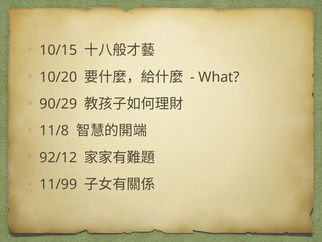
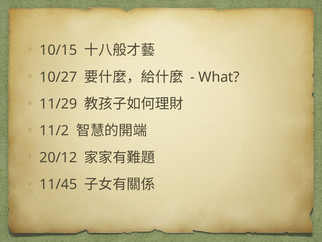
10/20: 10/20 -> 10/27
90/29: 90/29 -> 11/29
11/8: 11/8 -> 11/2
92/12: 92/12 -> 20/12
11/99: 11/99 -> 11/45
